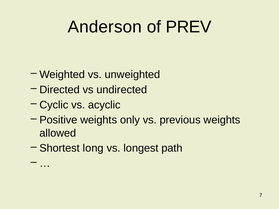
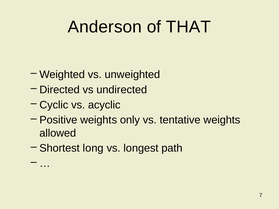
PREV: PREV -> THAT
previous: previous -> tentative
